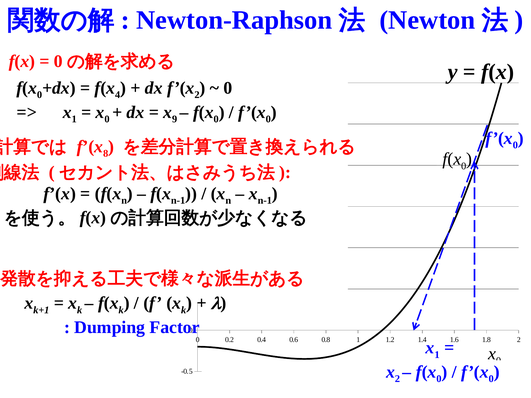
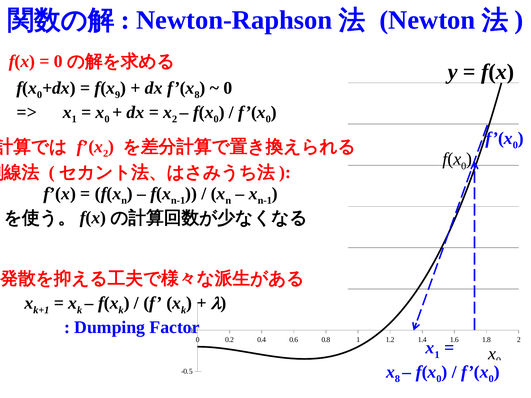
4: 4 -> 9
2 at (197, 95): 2 -> 8
9 at (175, 119): 9 -> 2
f’(x 8: 8 -> 2
2 at (397, 379): 2 -> 8
